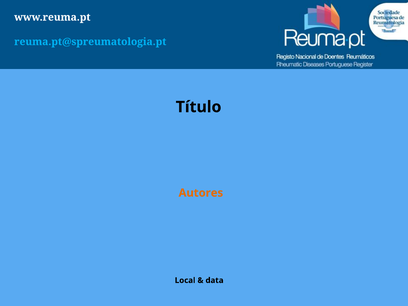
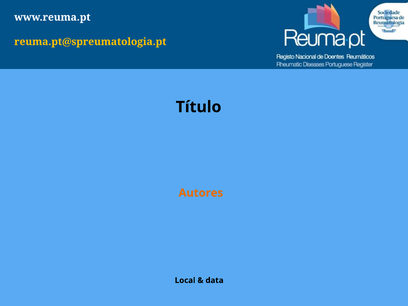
reuma.pt@spreumatologia.pt colour: light blue -> yellow
